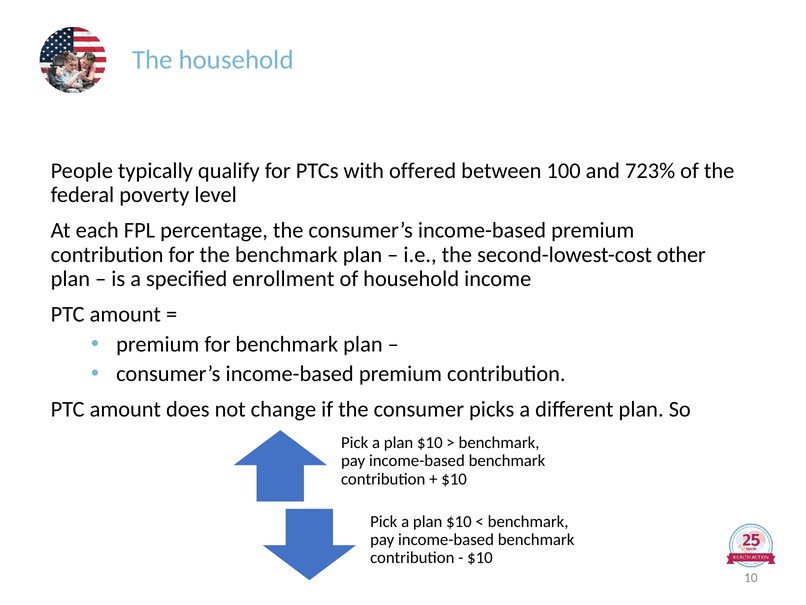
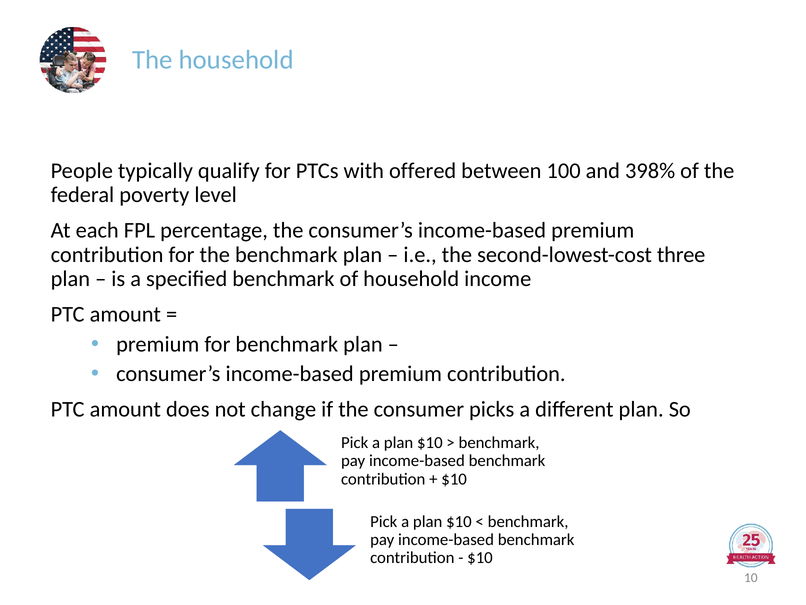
723%: 723% -> 398%
other: other -> three
specified enrollment: enrollment -> benchmark
